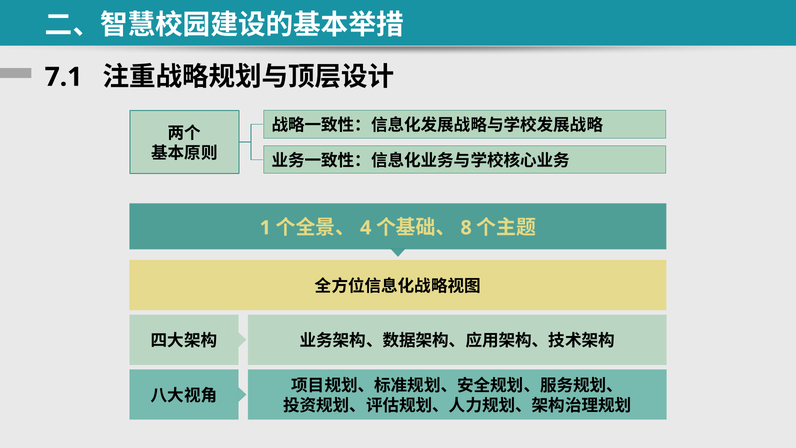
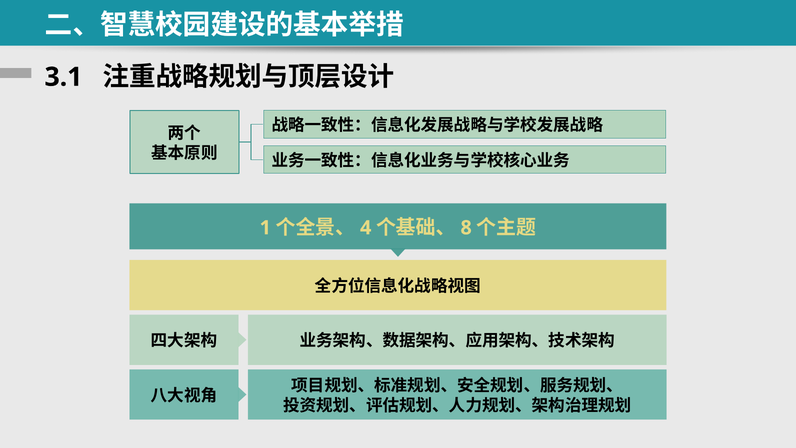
7.1: 7.1 -> 3.1
